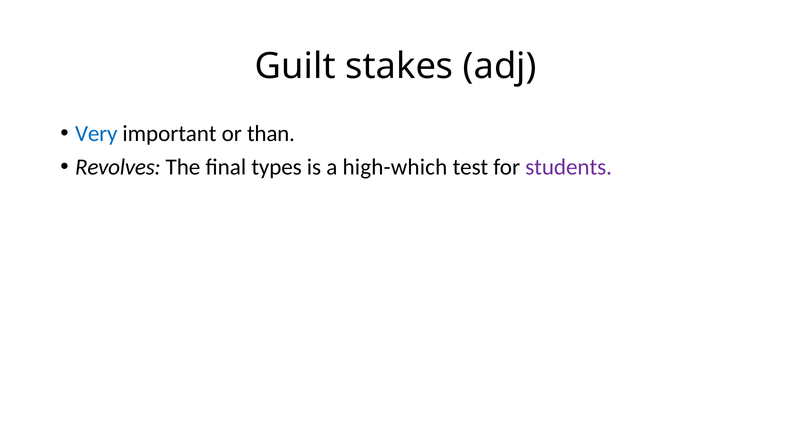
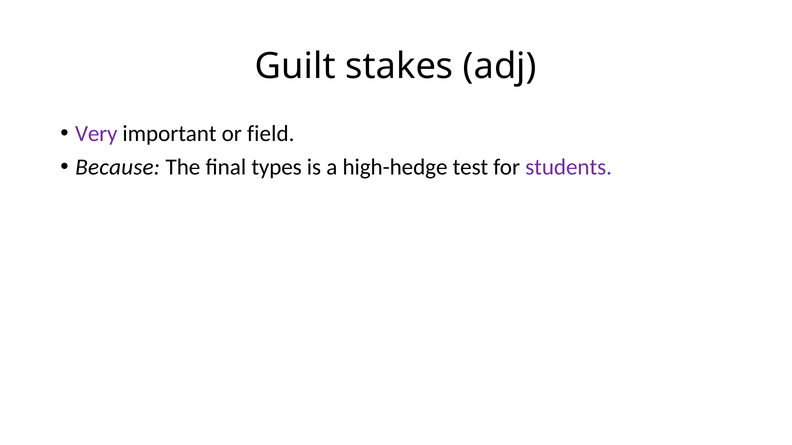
Very colour: blue -> purple
than: than -> field
Revolves: Revolves -> Because
high-which: high-which -> high-hedge
